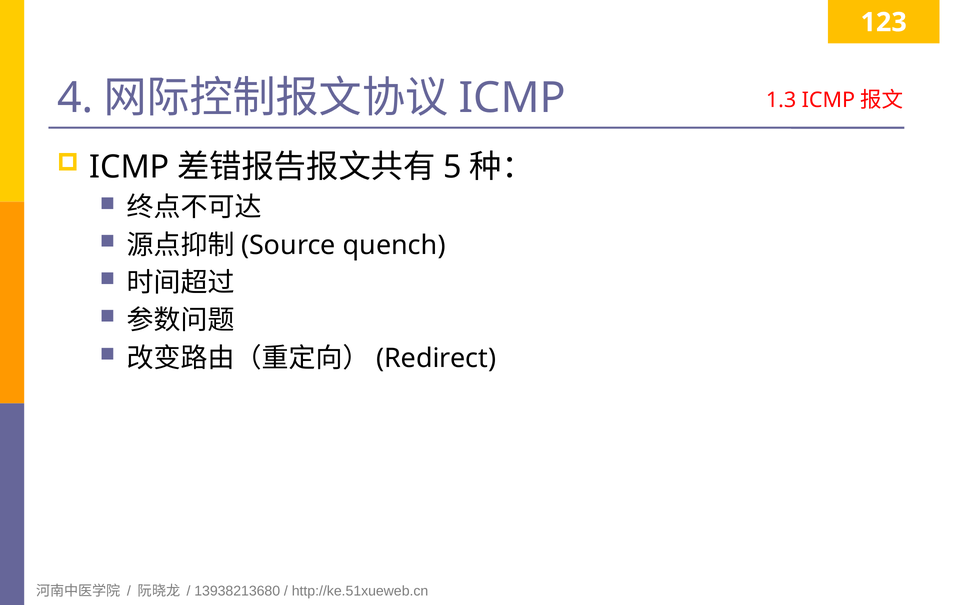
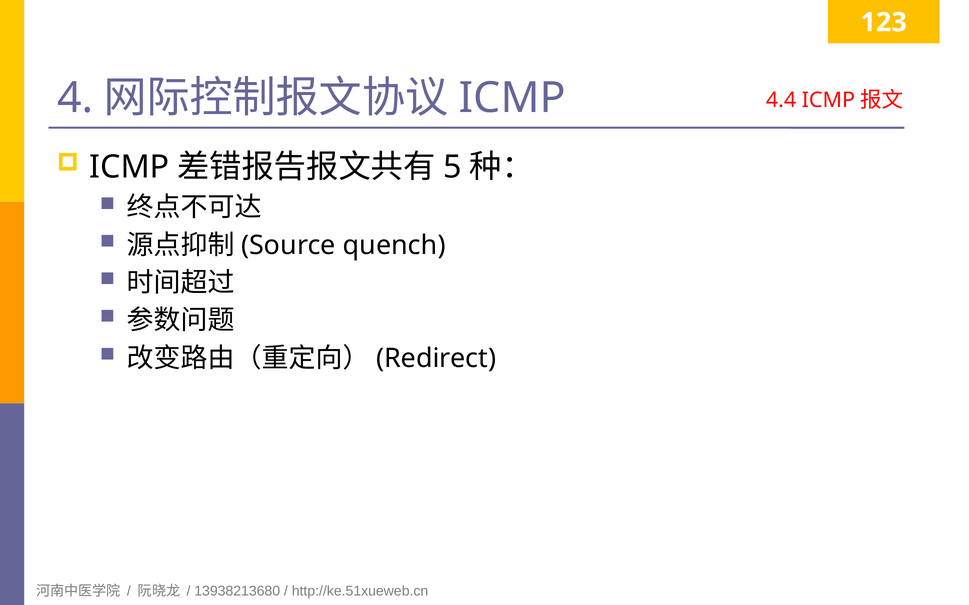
1.3: 1.3 -> 4.4
